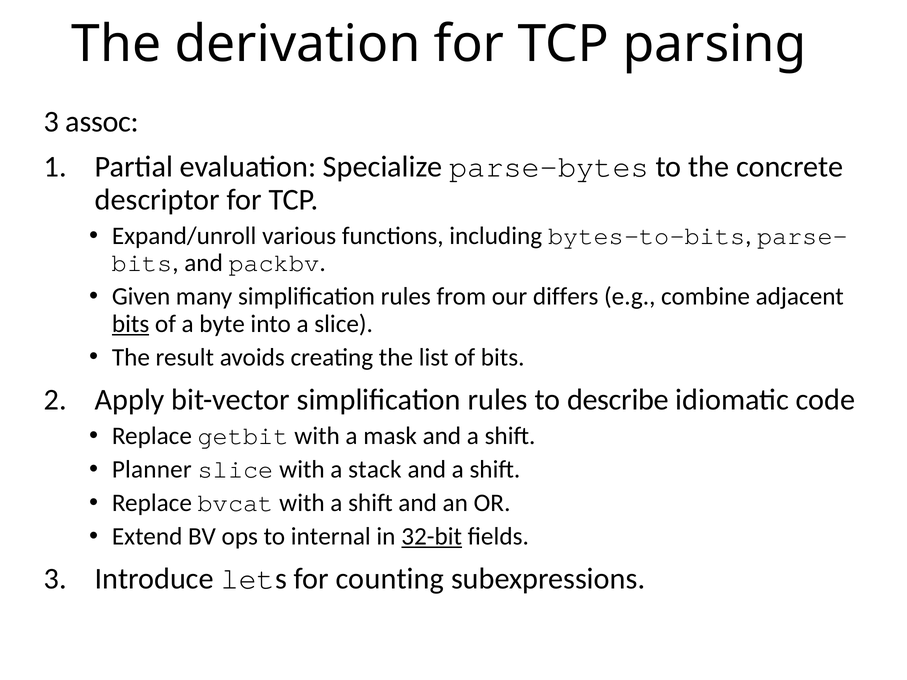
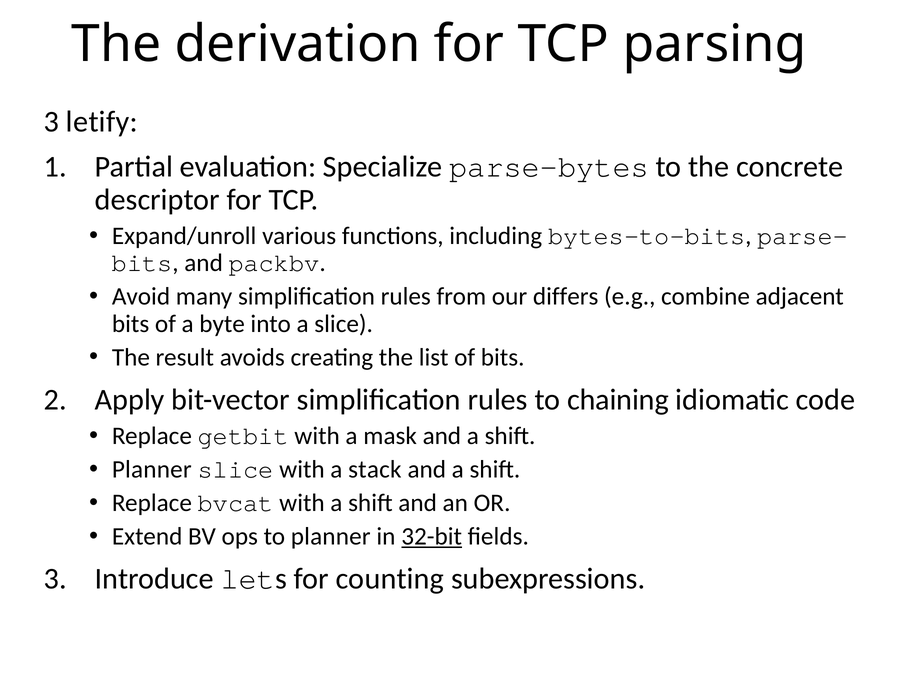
assoc: assoc -> letify
Given: Given -> Avoid
bits at (131, 324) underline: present -> none
describe: describe -> chaining
to internal: internal -> planner
